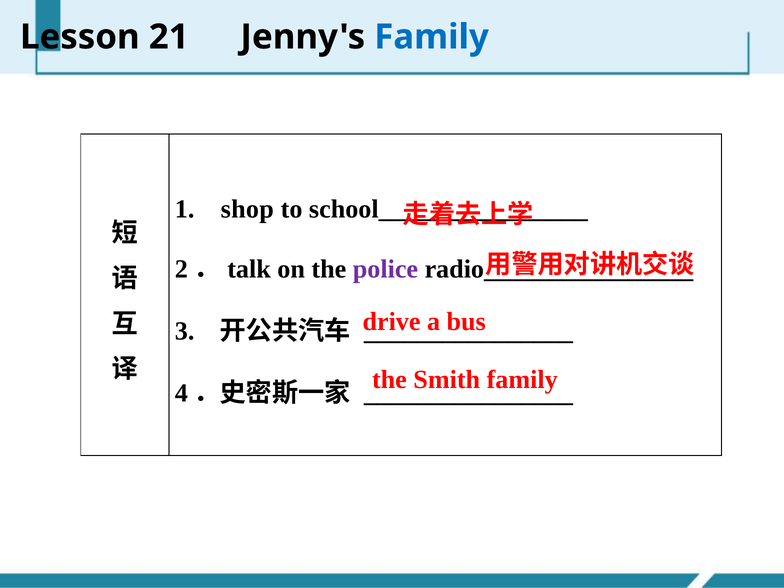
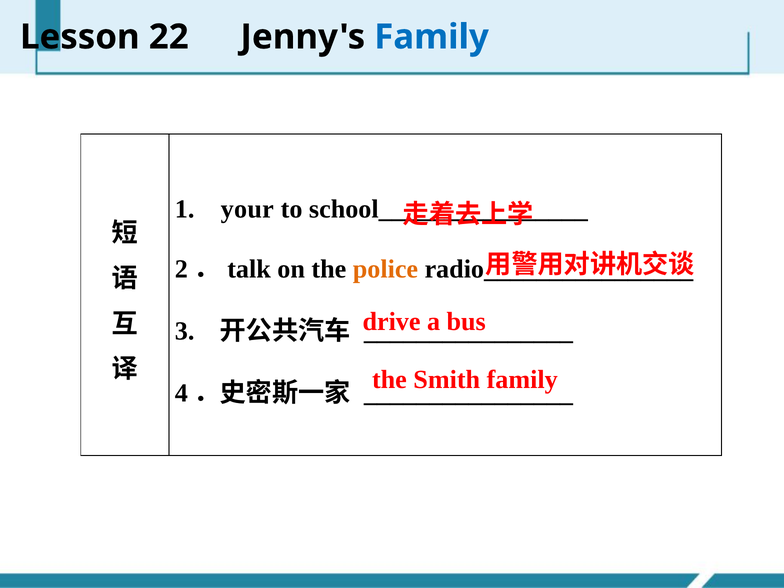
21: 21 -> 22
shop: shop -> your
police colour: purple -> orange
